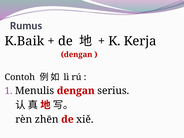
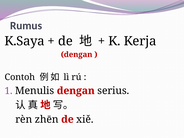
K.Baik: K.Baik -> K.Saya
